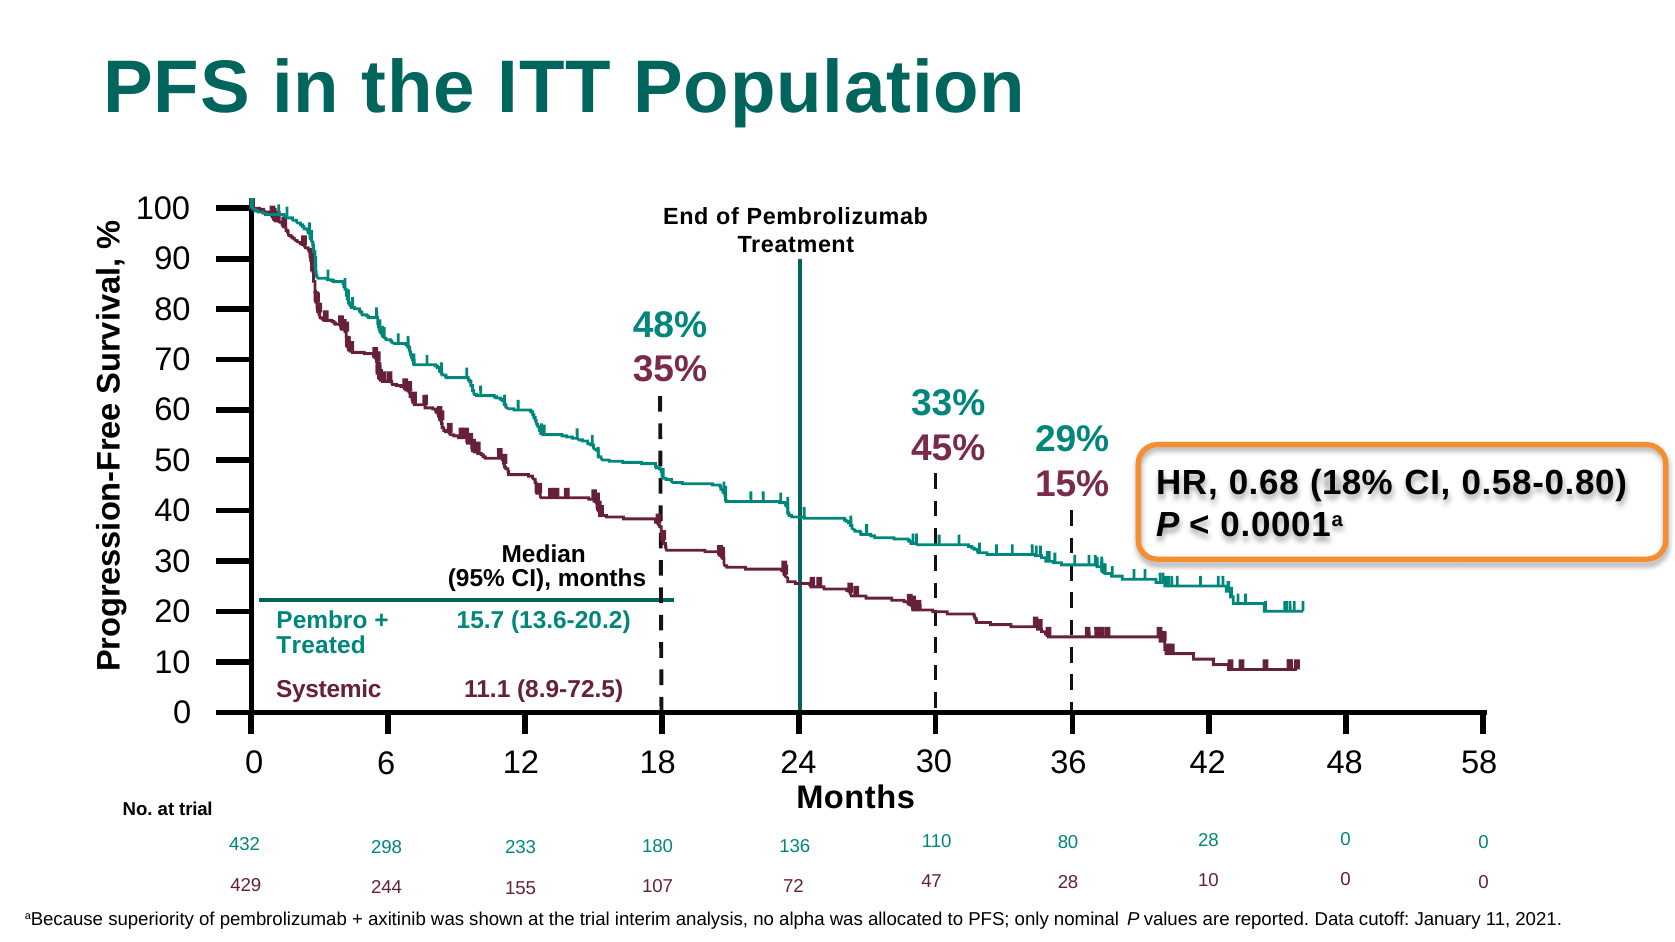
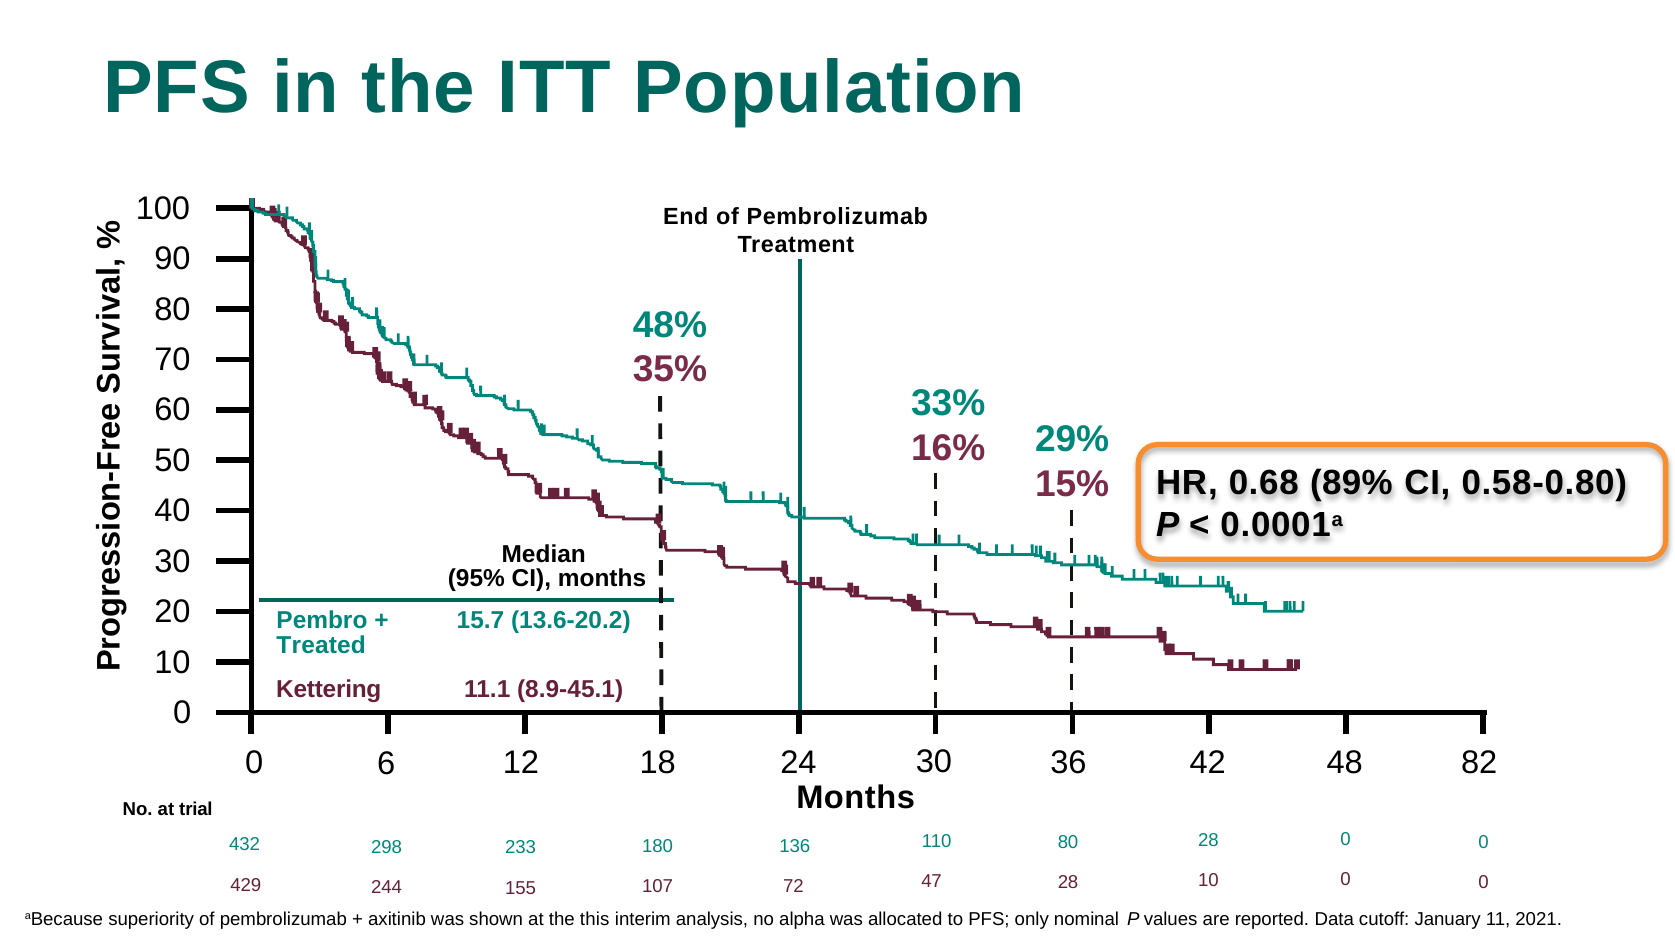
45%: 45% -> 16%
18%: 18% -> 89%
Systemic: Systemic -> Kettering
8.9-72.5: 8.9-72.5 -> 8.9-45.1
58: 58 -> 82
the trial: trial -> this
